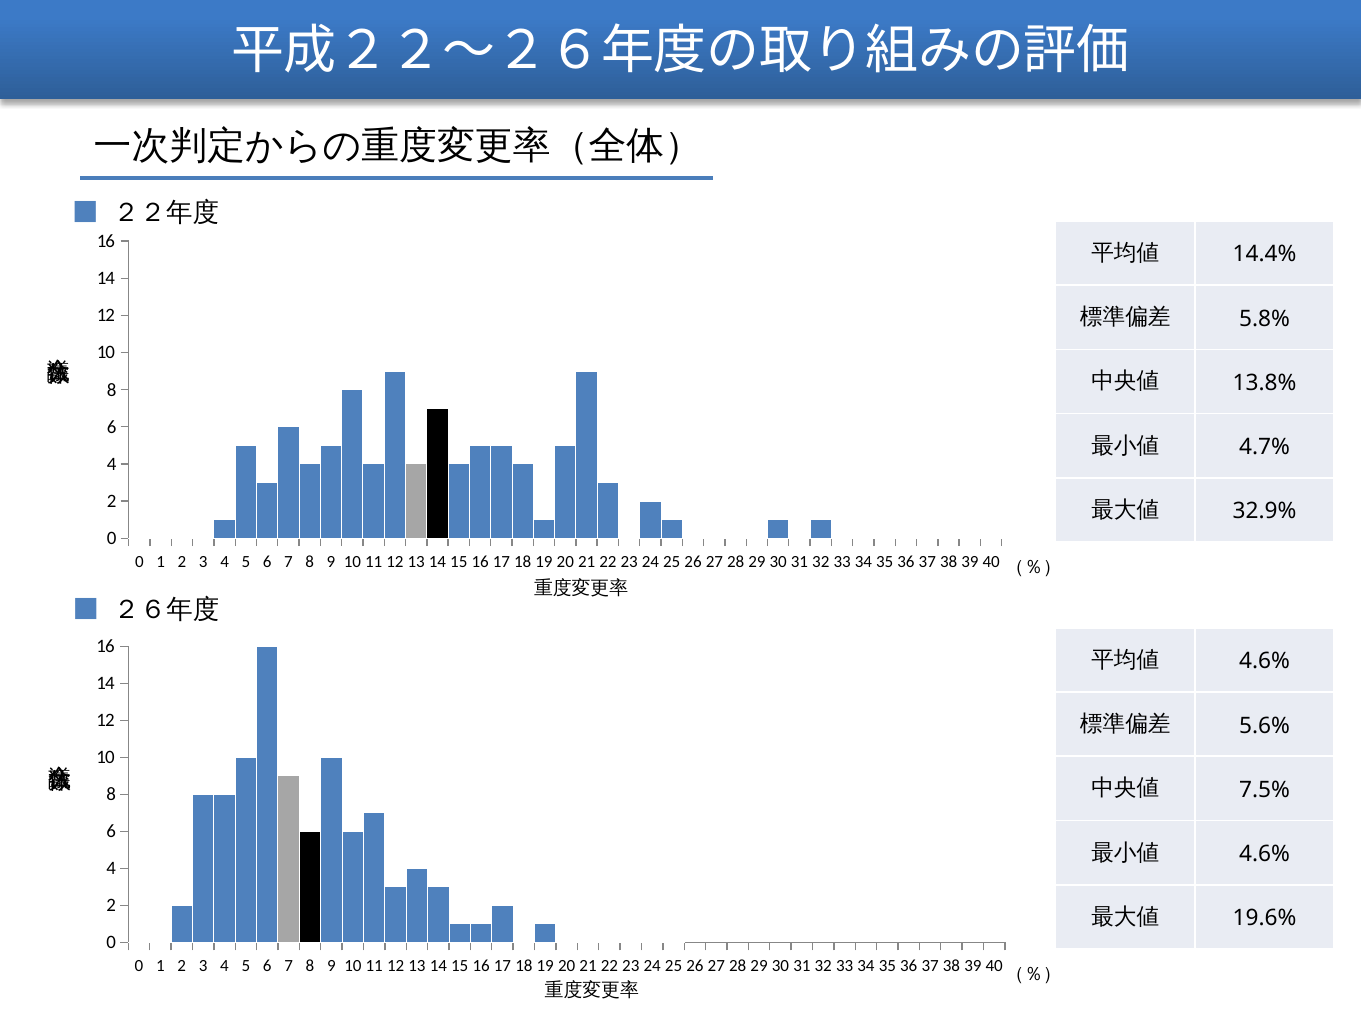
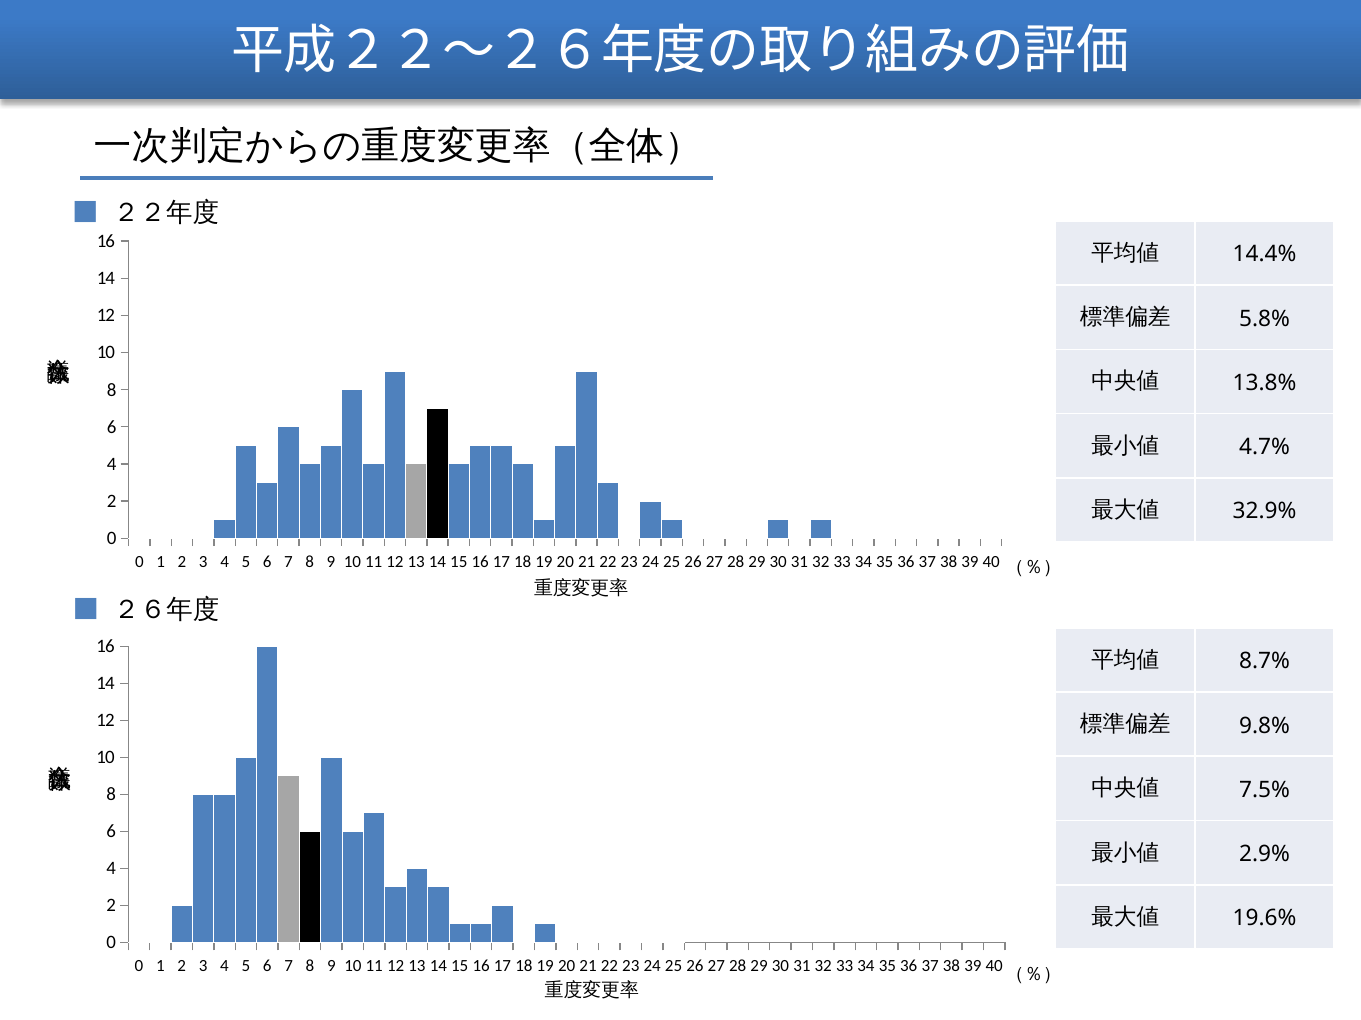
4.6% at (1265, 662): 4.6% -> 8.7%
5.6%: 5.6% -> 9.8%
4.6% at (1265, 855): 4.6% -> 2.9%
